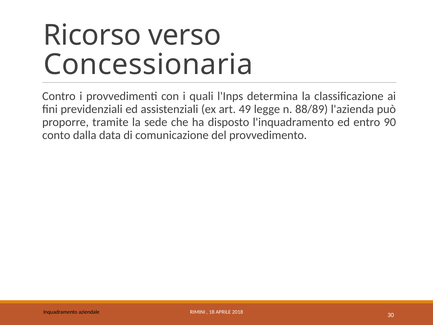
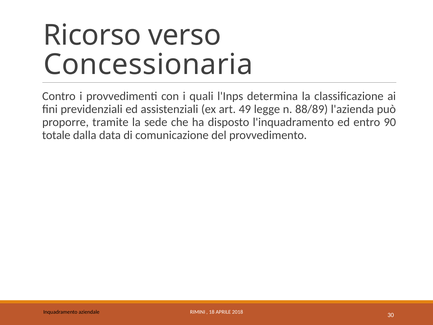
conto: conto -> totale
